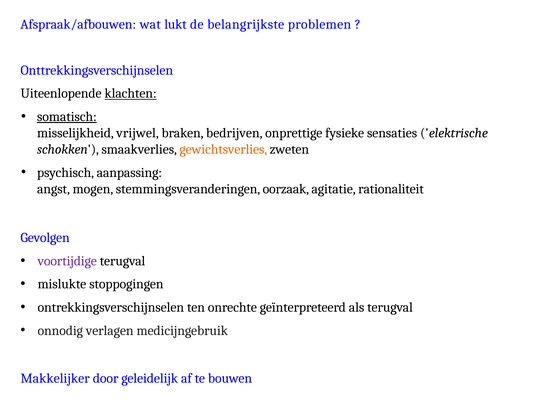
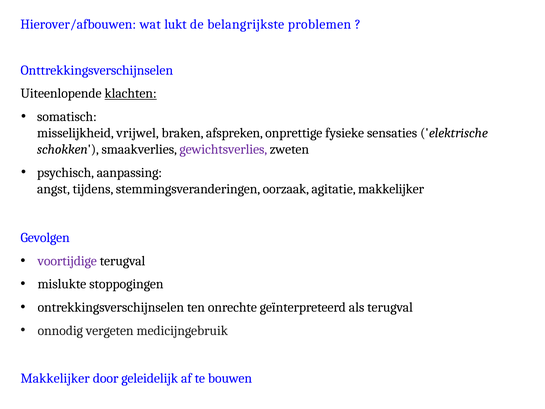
Afspraak/afbouwen: Afspraak/afbouwen -> Hierover/afbouwen
somatisch underline: present -> none
bedrijven: bedrijven -> afspreken
gewichtsverlies colour: orange -> purple
mogen: mogen -> tijdens
agitatie rationaliteit: rationaliteit -> makkelijker
verlagen: verlagen -> vergeten
